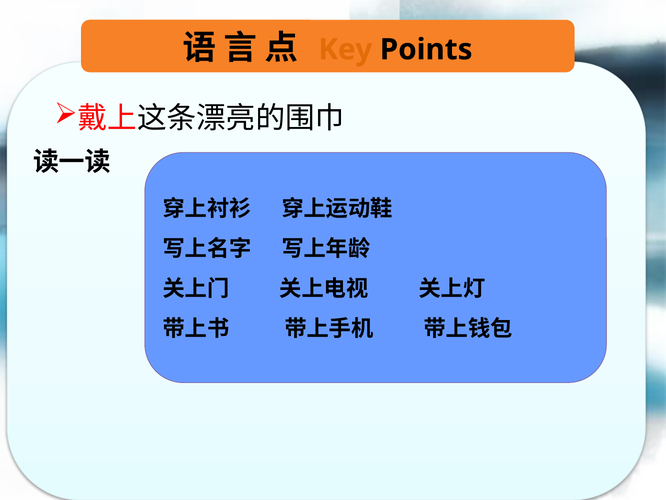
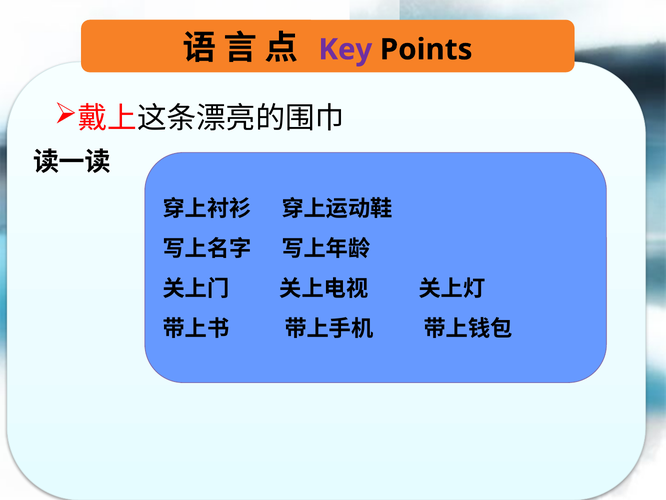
Key colour: orange -> purple
